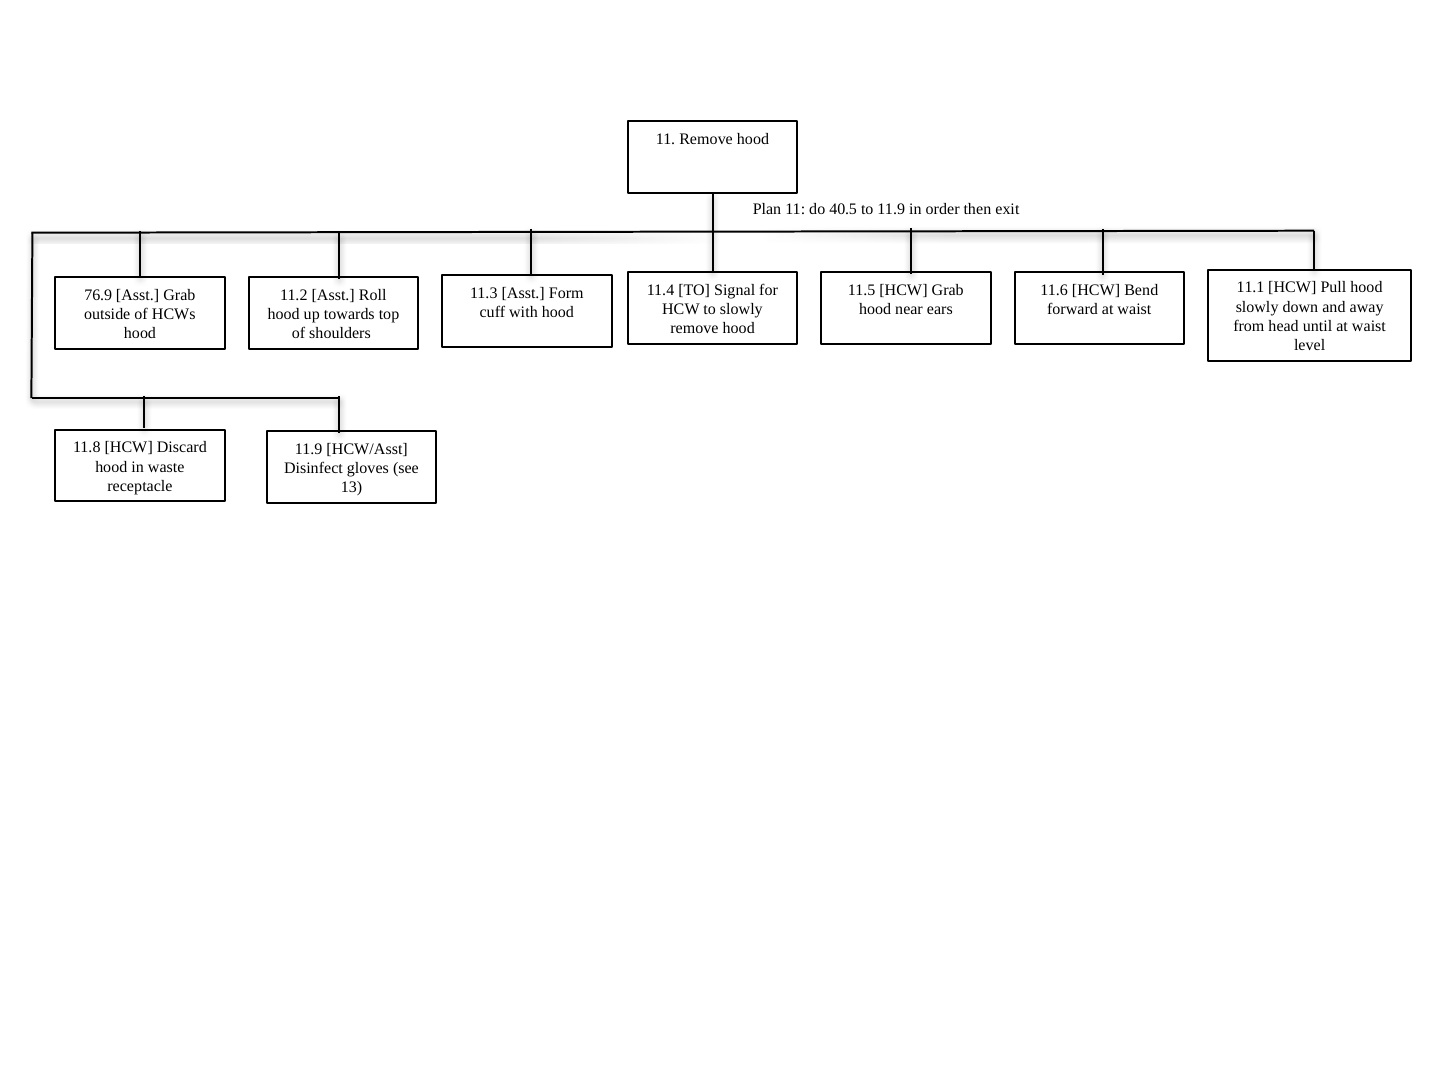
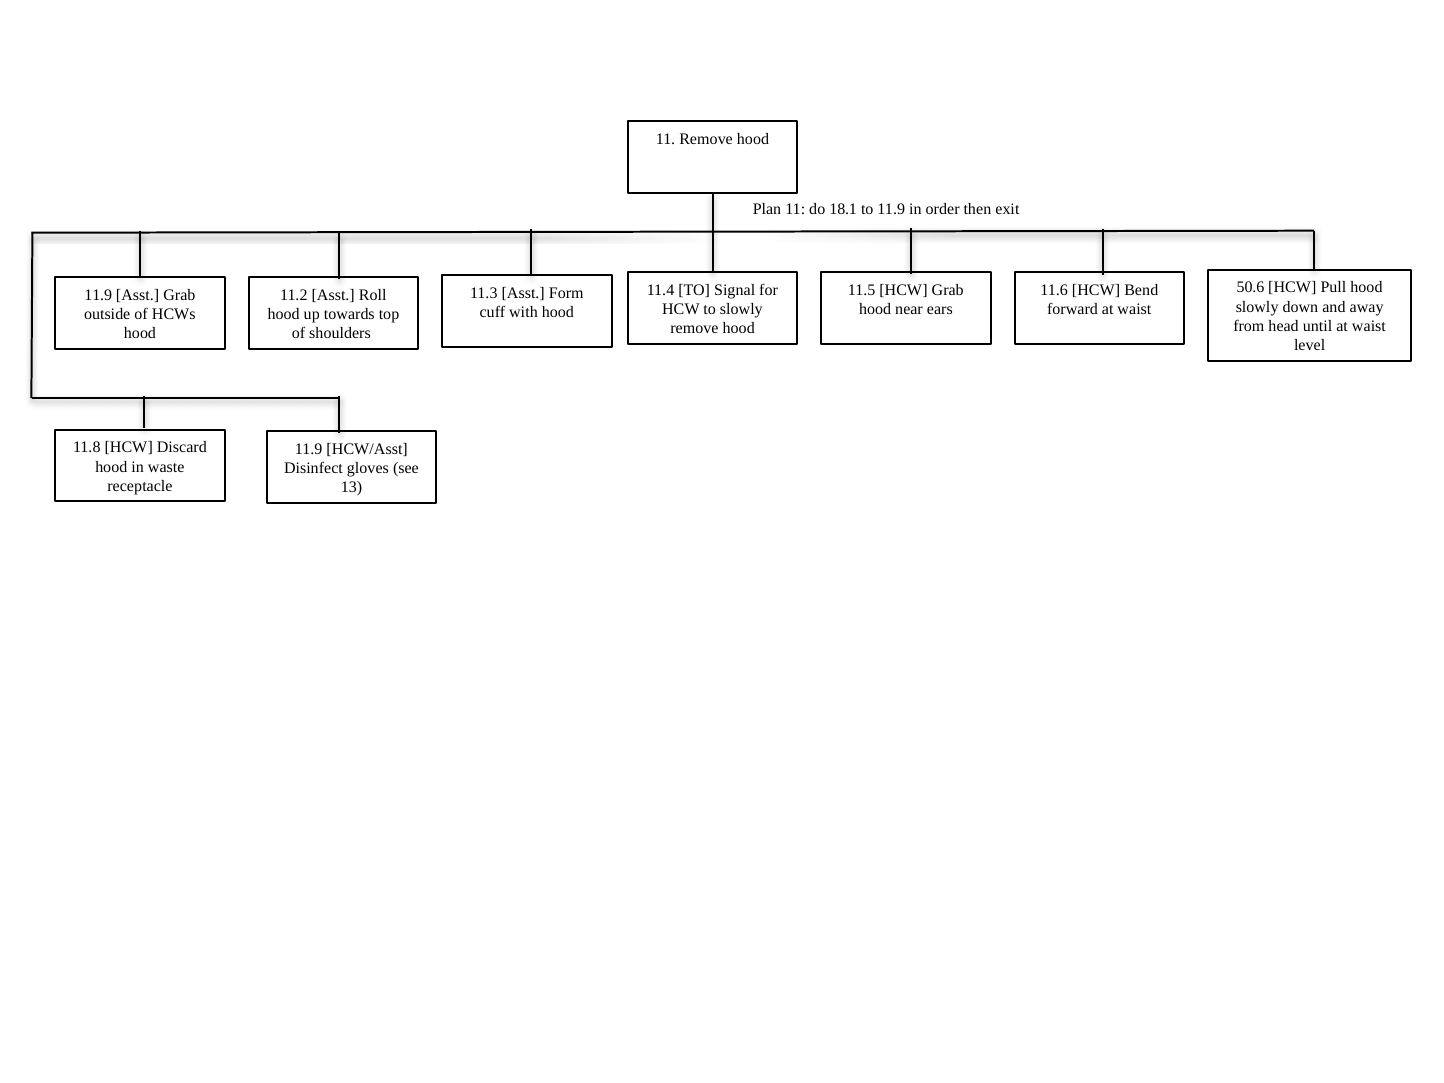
40.5: 40.5 -> 18.1
11.1: 11.1 -> 50.6
76.9 at (98, 295): 76.9 -> 11.9
